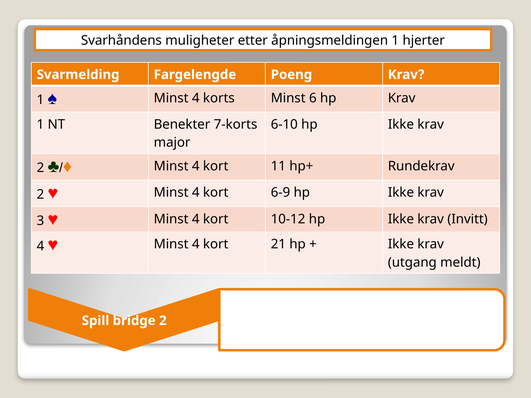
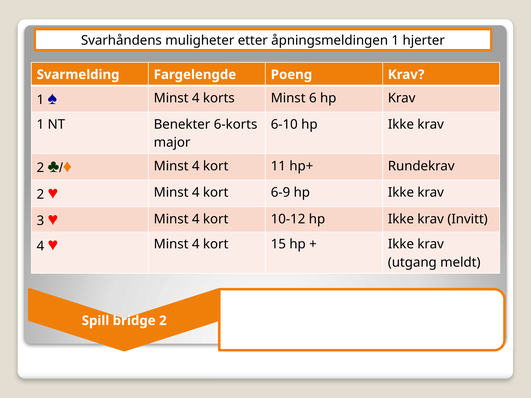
7-korts: 7-korts -> 6-korts
21: 21 -> 15
